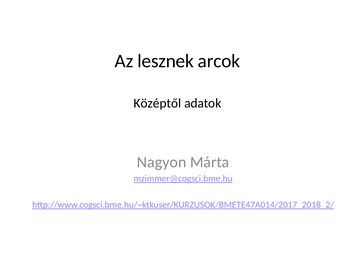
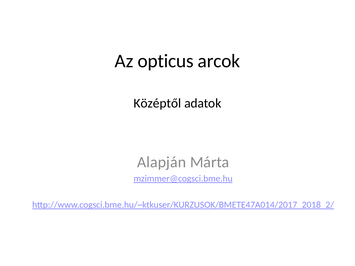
lesznek: lesznek -> opticus
Nagyon: Nagyon -> Alapján
